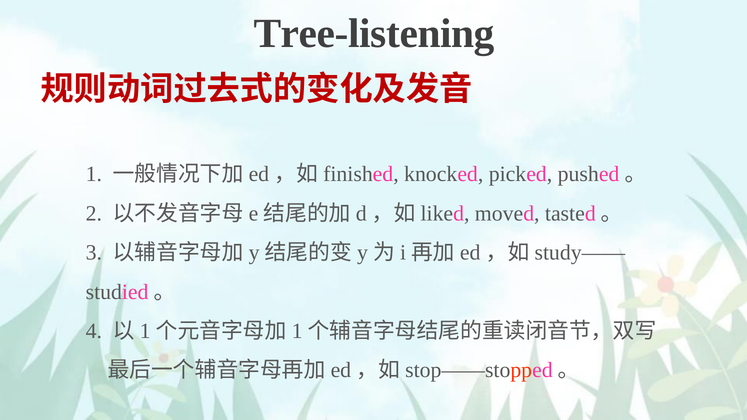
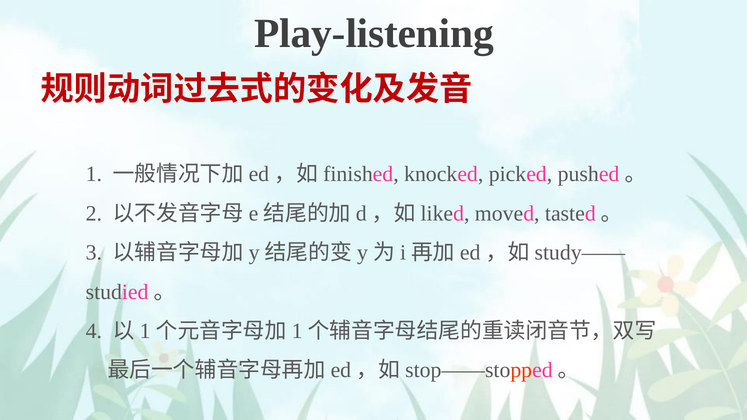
Tree-listening: Tree-listening -> Play-listening
